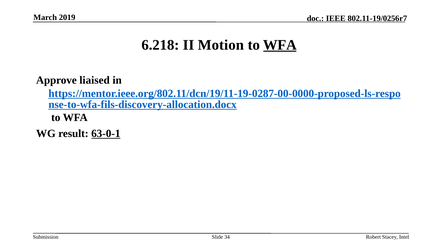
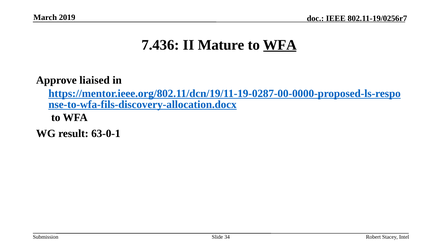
6.218: 6.218 -> 7.436
Motion: Motion -> Mature
63-0-1 underline: present -> none
